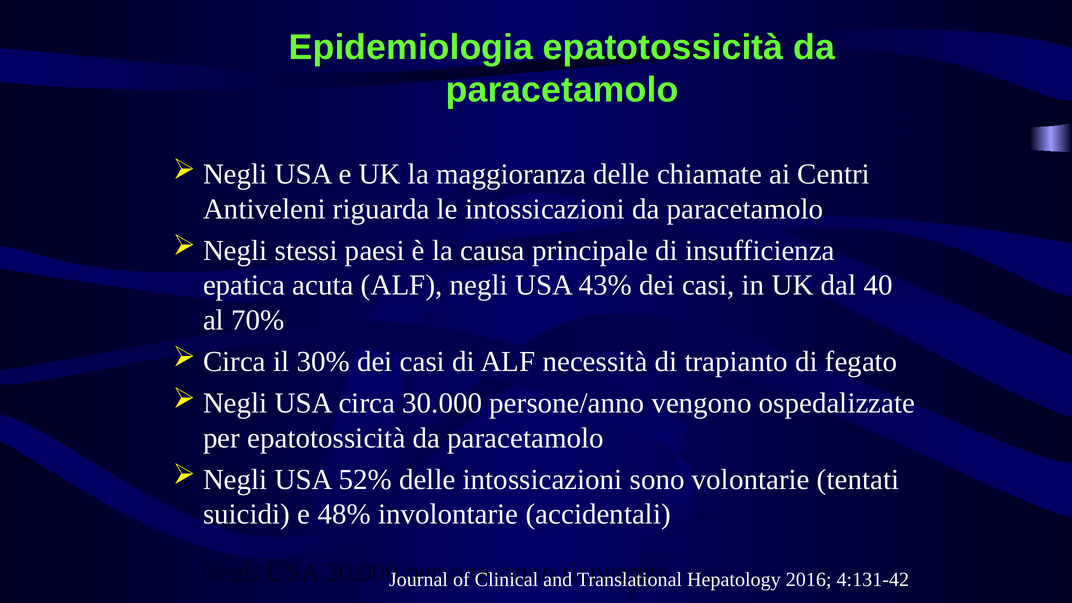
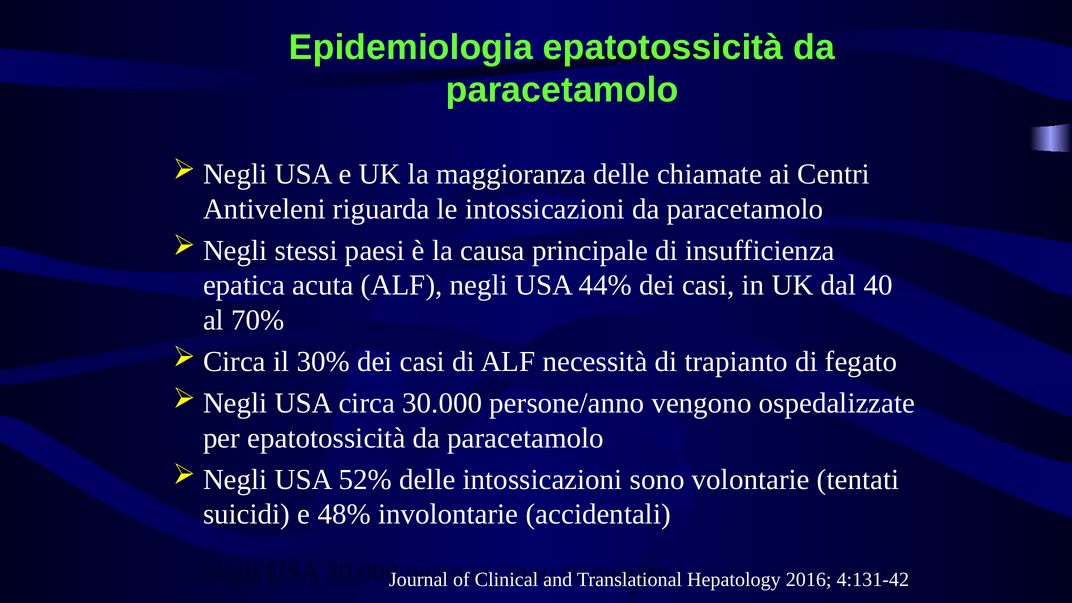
43%: 43% -> 44%
